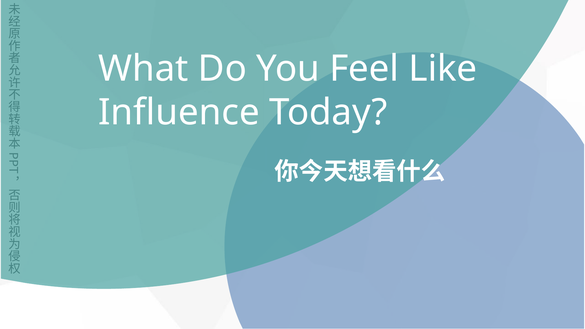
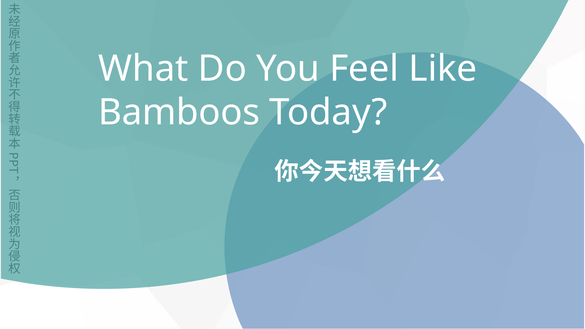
Influence: Influence -> Bamboos
